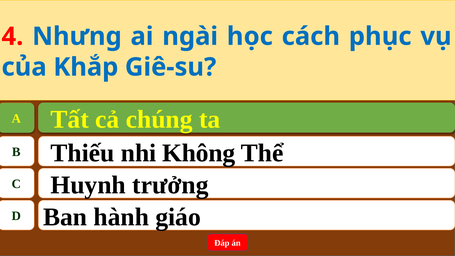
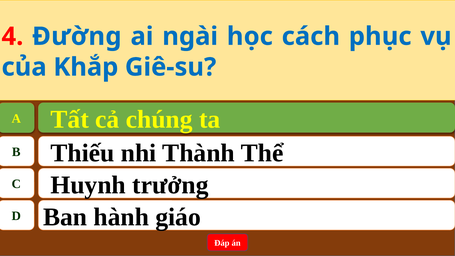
Nhưng: Nhưng -> Đường
Không: Không -> Thành
